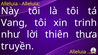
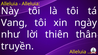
trinh: trinh -> ngày
thưa: thưa -> thân
